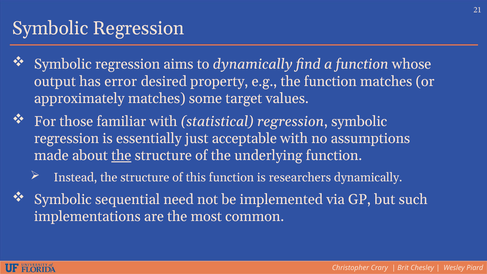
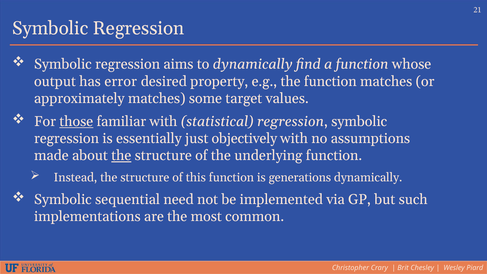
those underline: none -> present
acceptable: acceptable -> objectively
researchers: researchers -> generations
